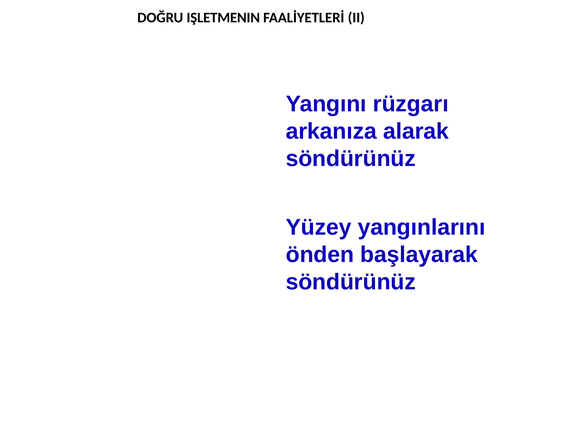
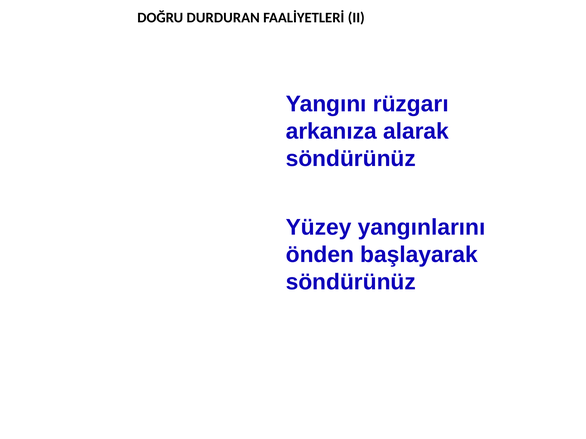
IŞLETMENIN: IŞLETMENIN -> DURDURAN
